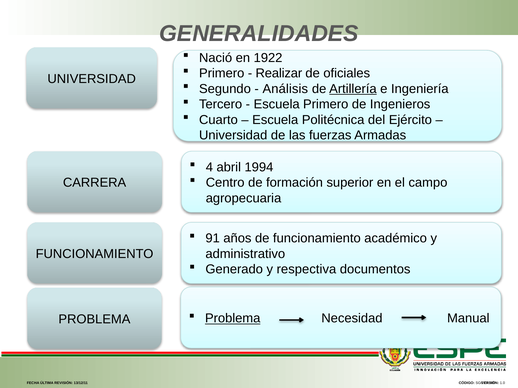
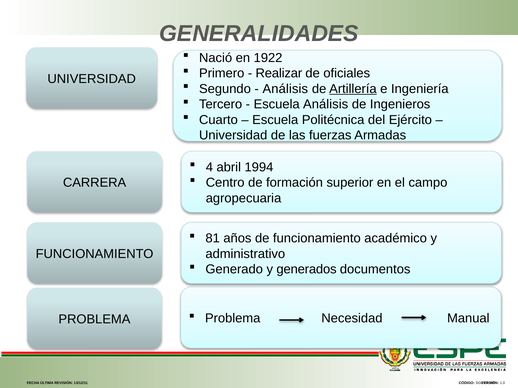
Escuela Primero: Primero -> Análisis
91: 91 -> 81
respectiva: respectiva -> generados
Problema at (233, 319) underline: present -> none
